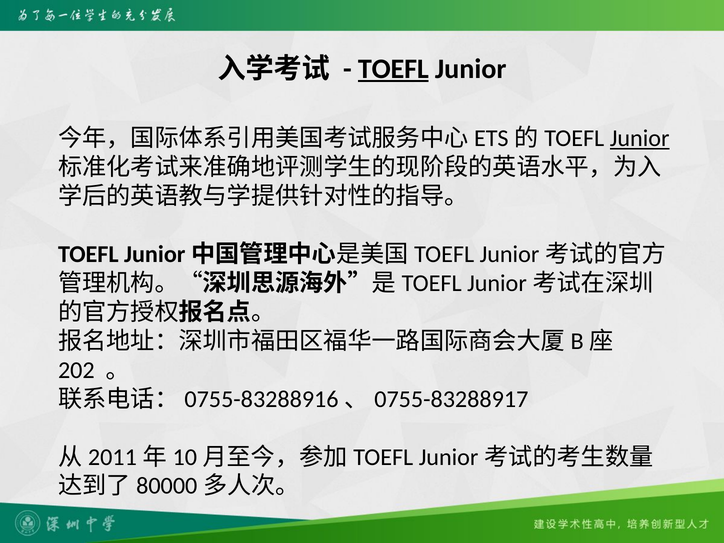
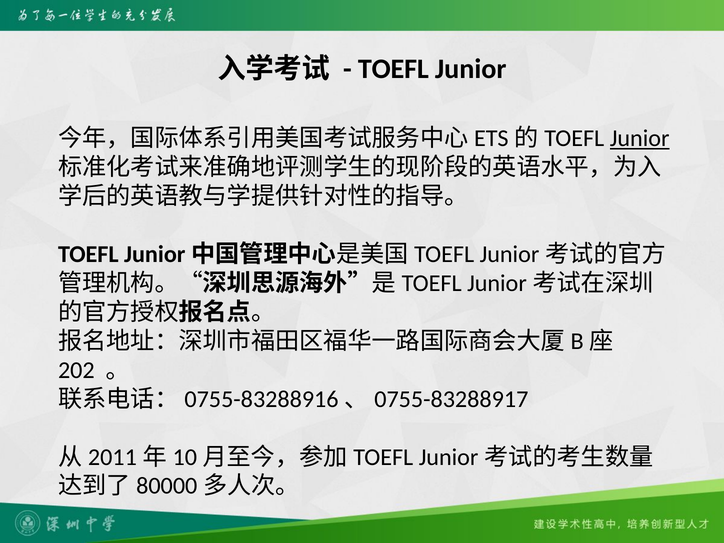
TOEFL at (393, 69) underline: present -> none
